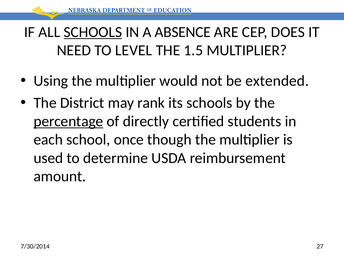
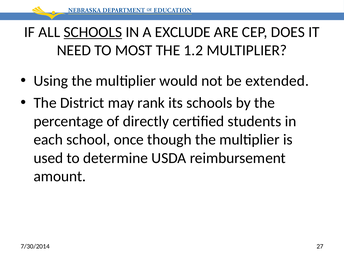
ABSENCE: ABSENCE -> EXCLUDE
LEVEL: LEVEL -> MOST
1.5: 1.5 -> 1.2
percentage underline: present -> none
